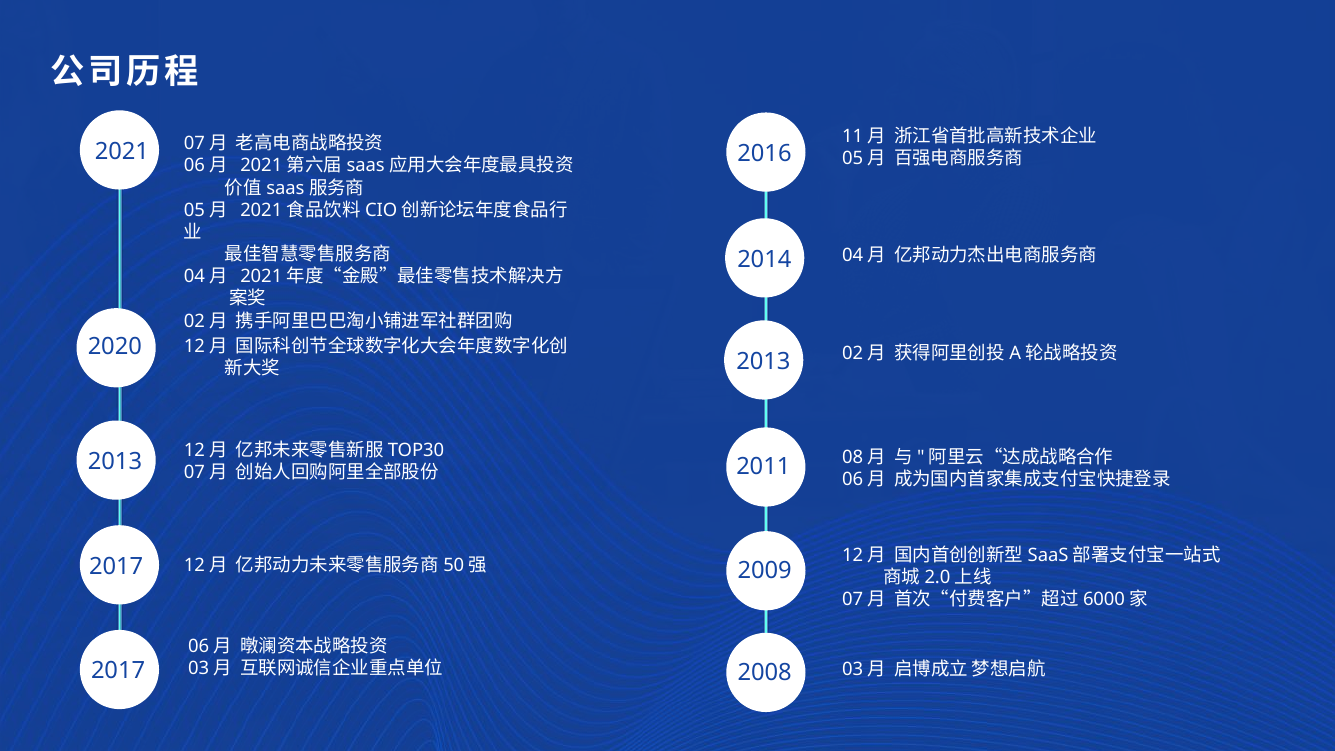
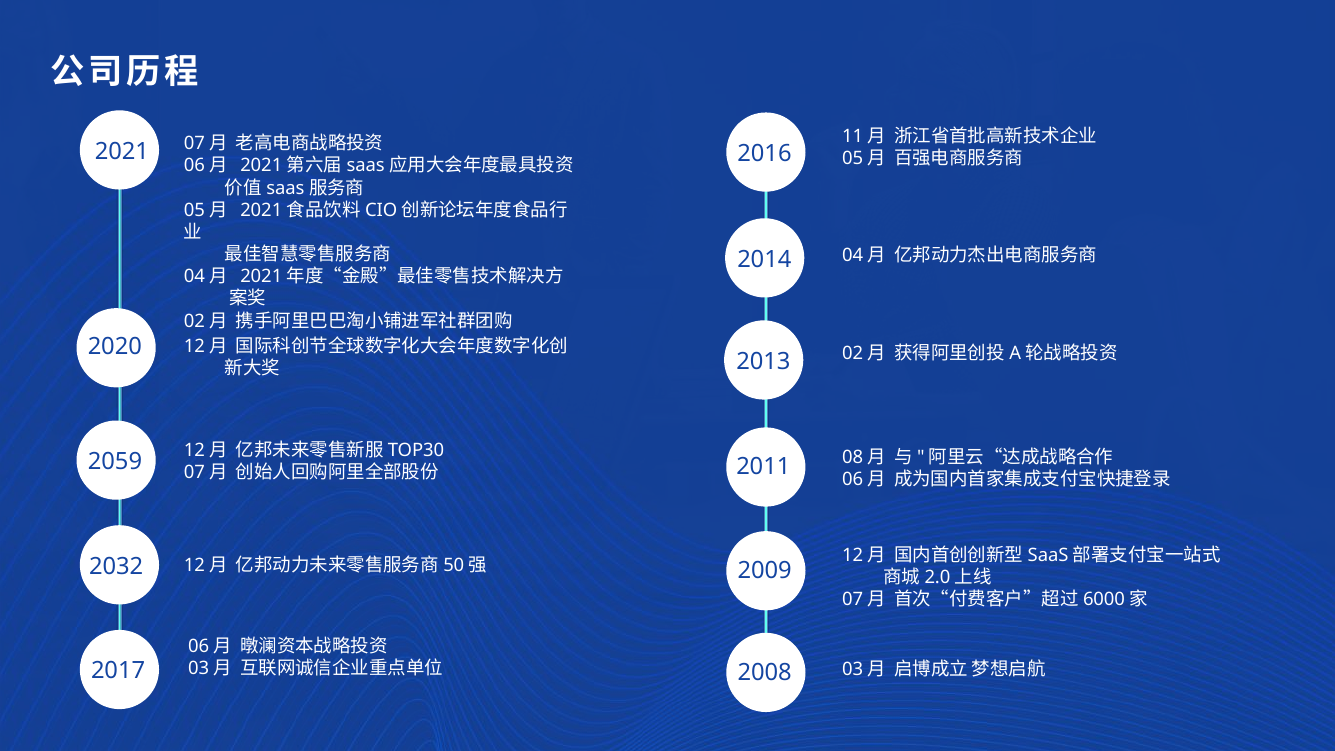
2013 at (115, 461): 2013 -> 2059
2017 at (116, 566): 2017 -> 2032
